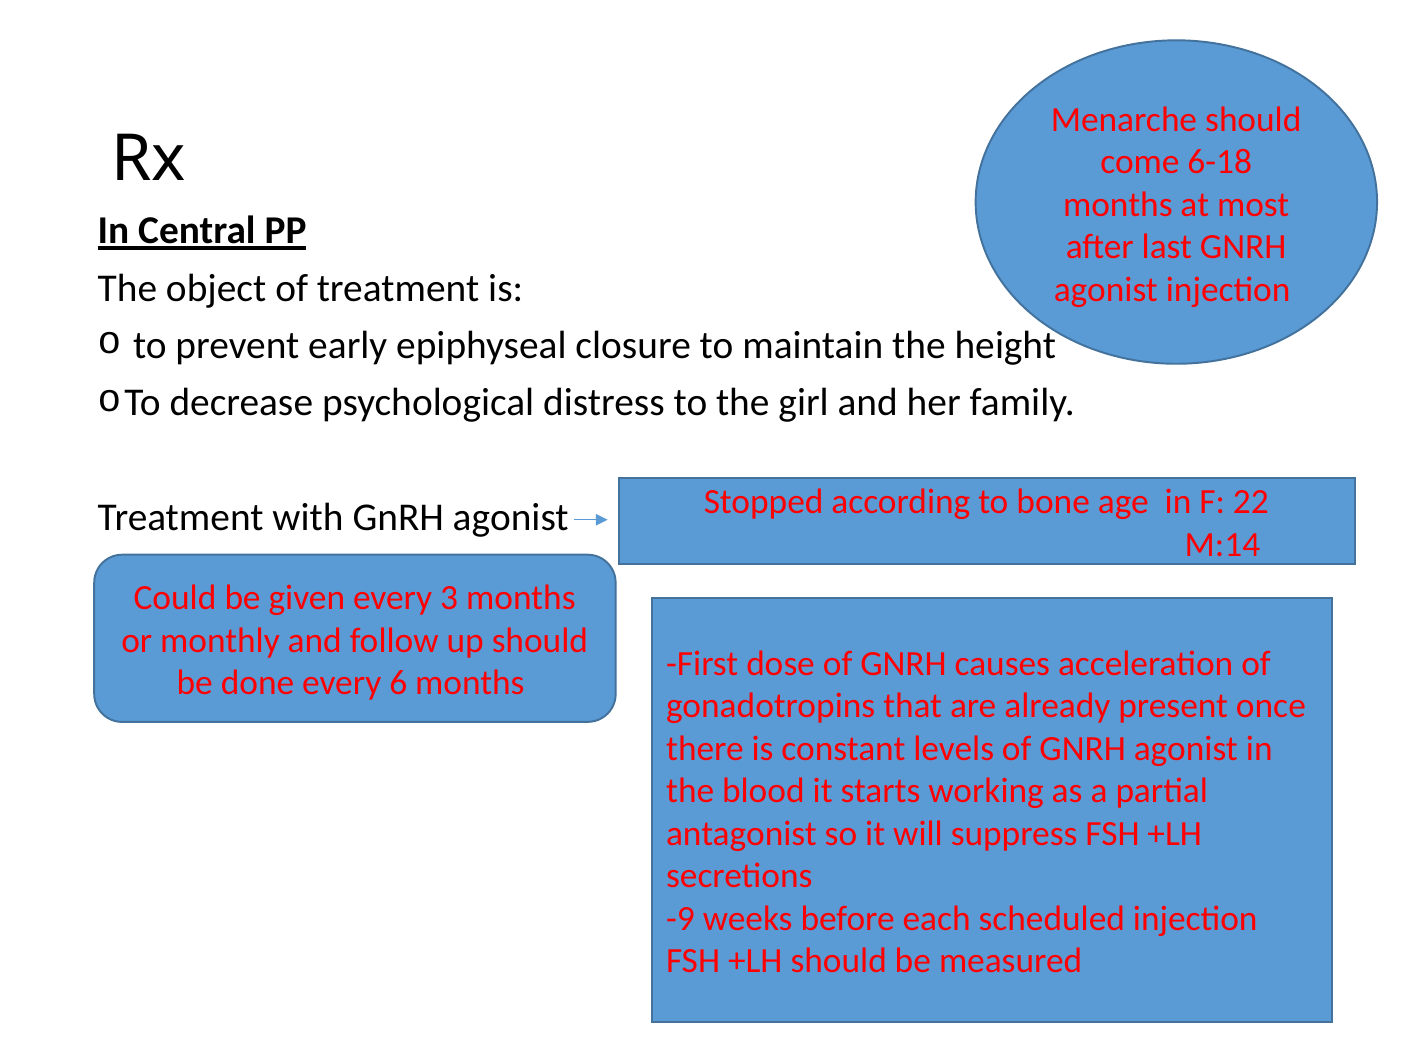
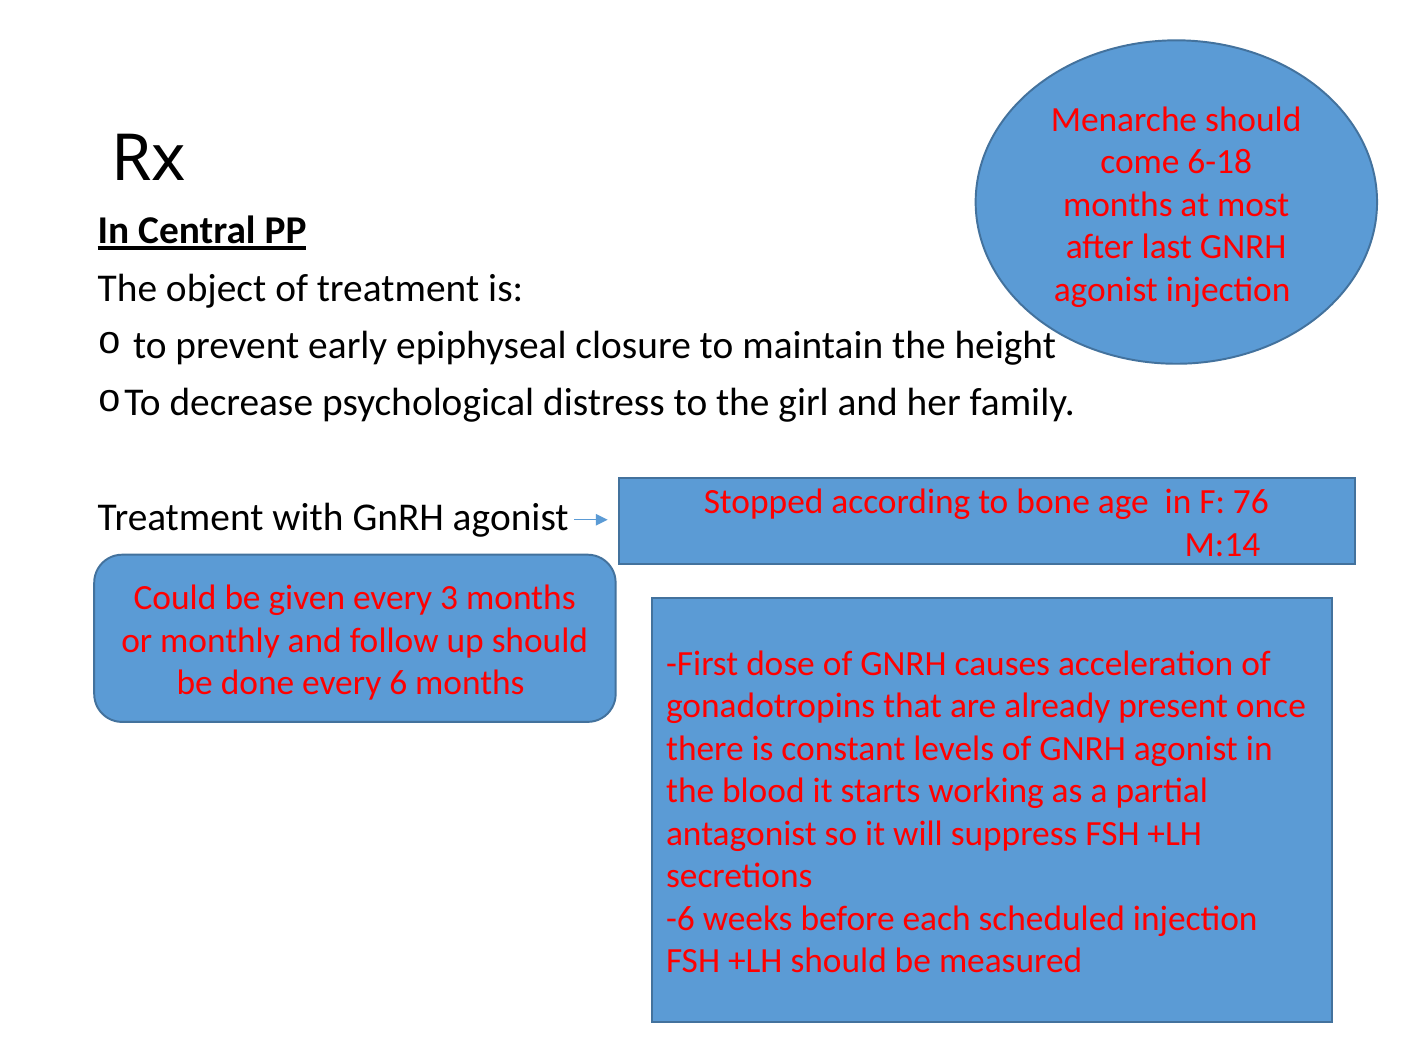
22: 22 -> 76
-9: -9 -> -6
